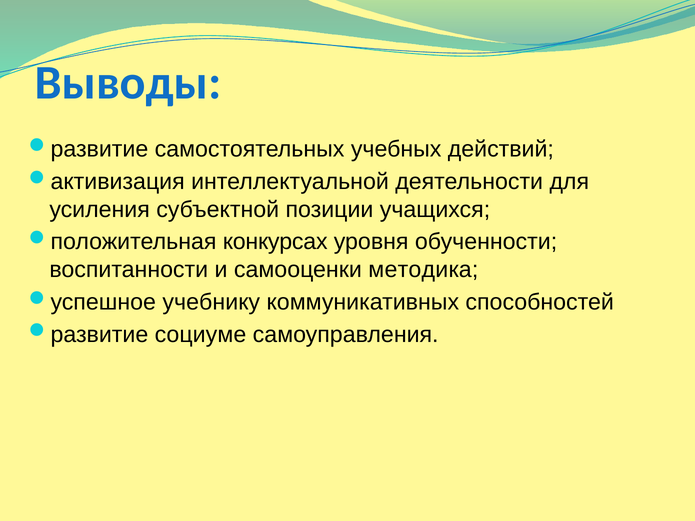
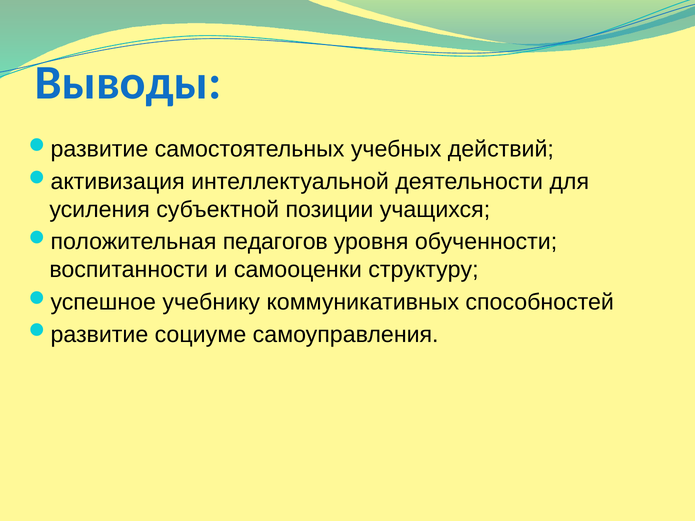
конкурсах: конкурсах -> педагогов
методика: методика -> структуру
